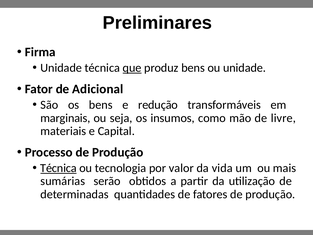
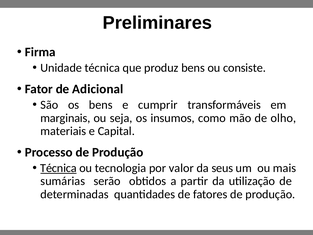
que underline: present -> none
ou unidade: unidade -> consiste
redução: redução -> cumprir
livre: livre -> olho
vida: vida -> seus
